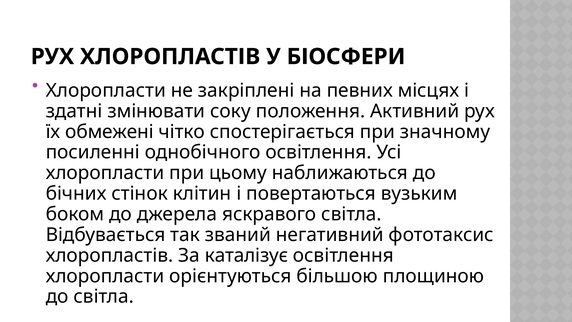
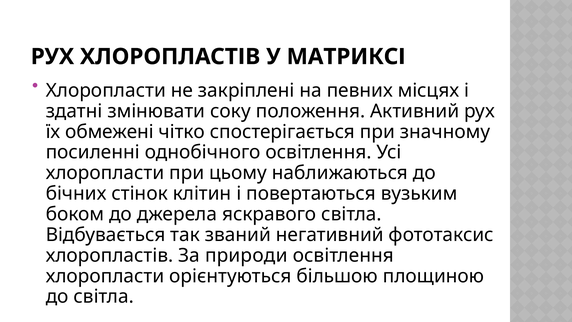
БІОСФЕРИ: БІОСФЕРИ -> МАТРИКСІ
каталізує: каталізує -> природи
